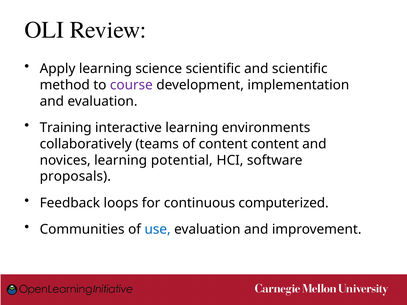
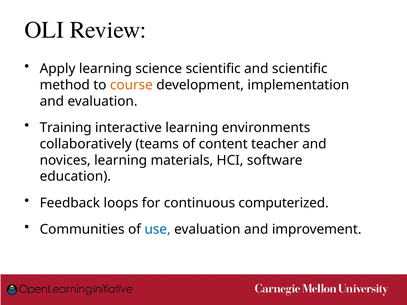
course colour: purple -> orange
content content: content -> teacher
potential: potential -> materials
proposals: proposals -> education
